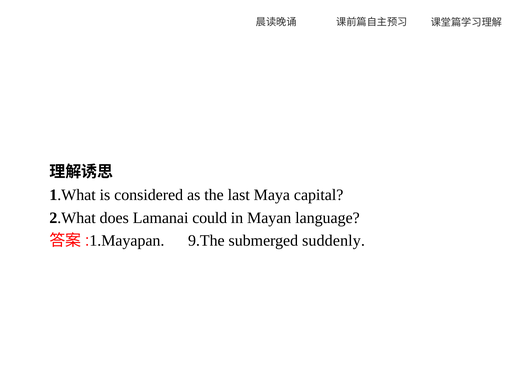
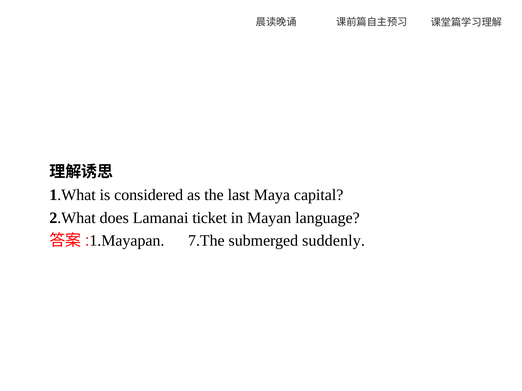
could: could -> ticket
9.The: 9.The -> 7.The
